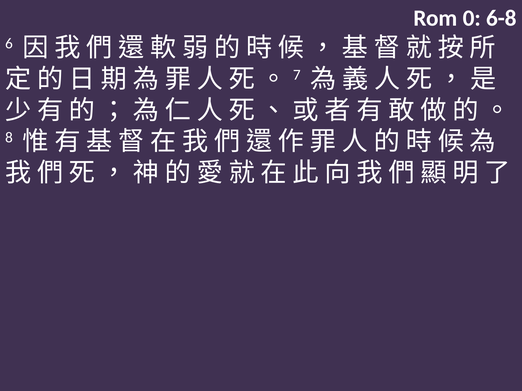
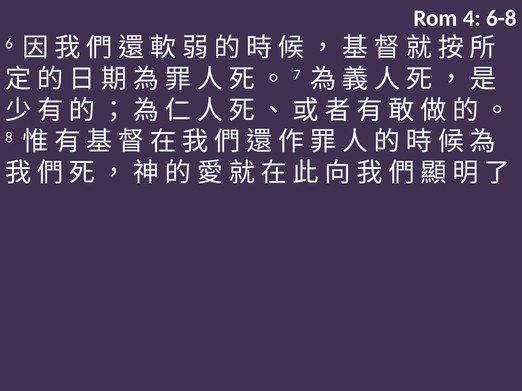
0: 0 -> 4
